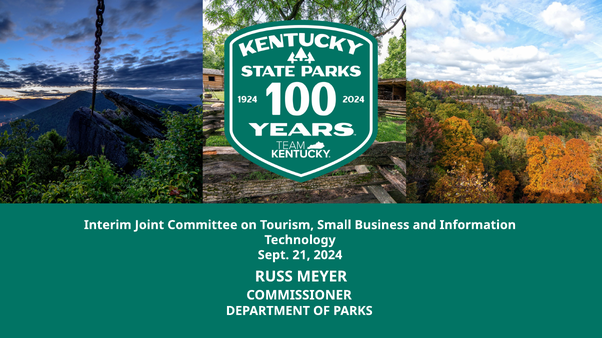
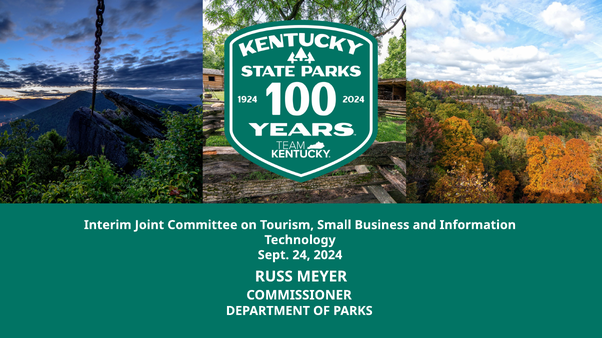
21: 21 -> 24
